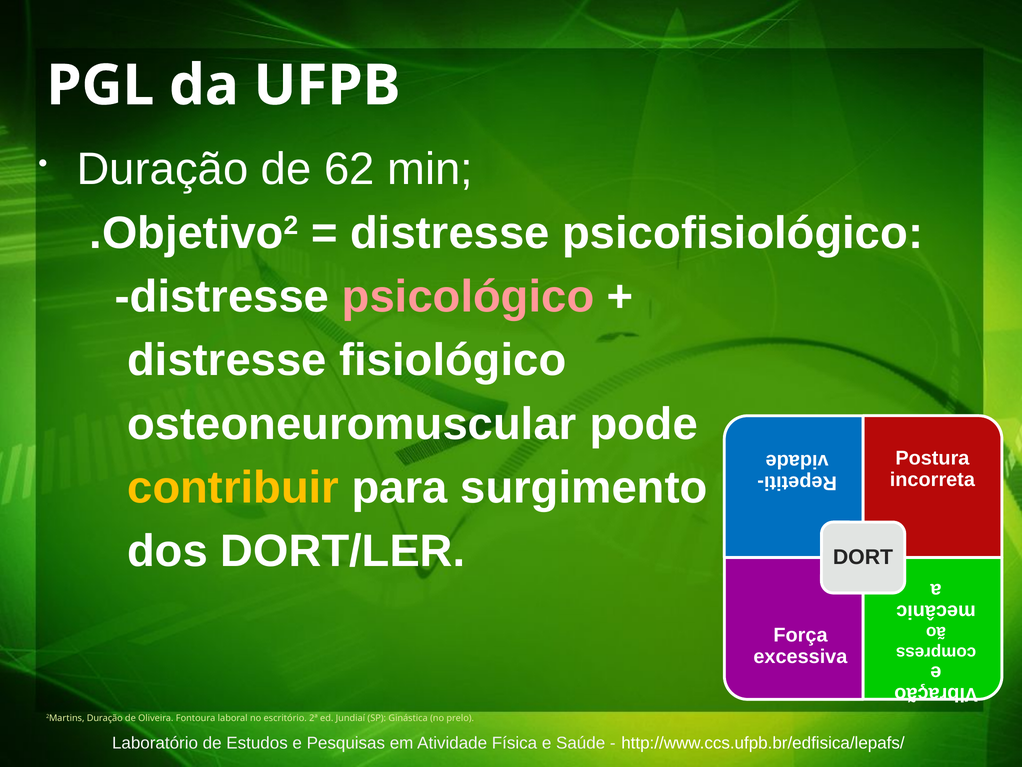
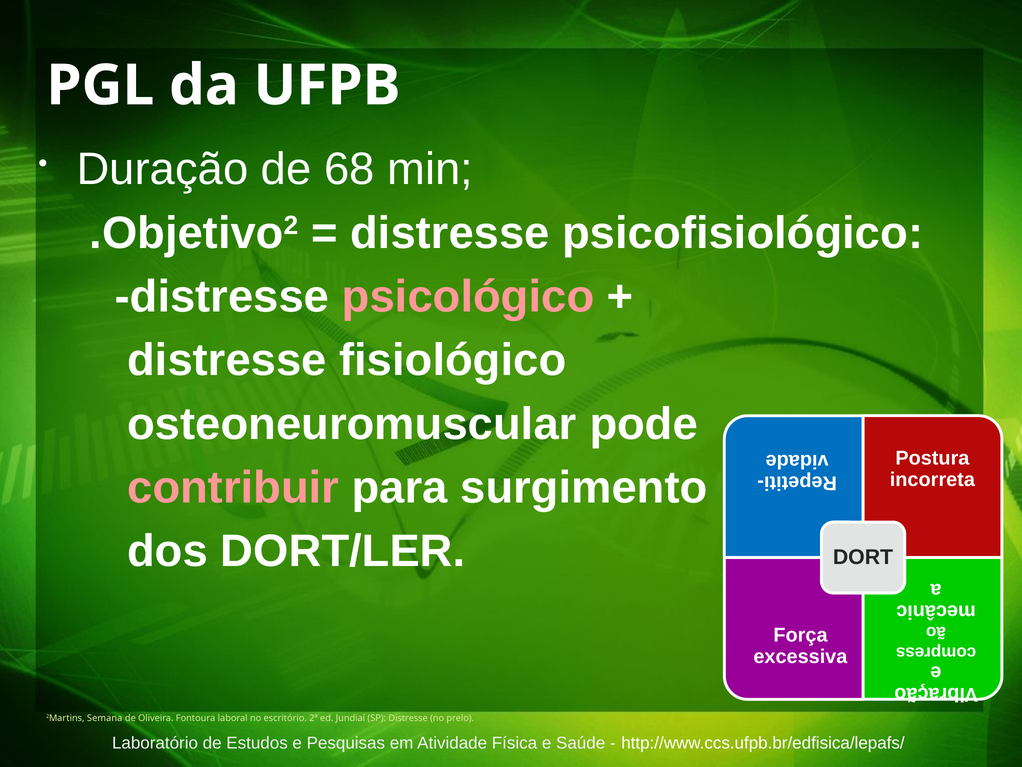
62: 62 -> 68
contribuir colour: yellow -> pink
2Martins Duração: Duração -> Semana
SP Ginástica: Ginástica -> Distresse
